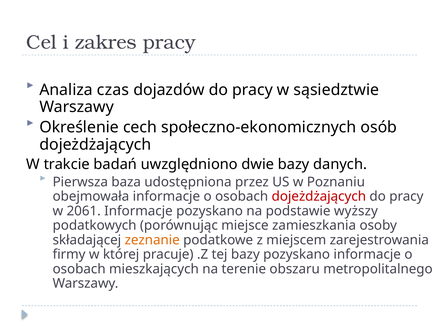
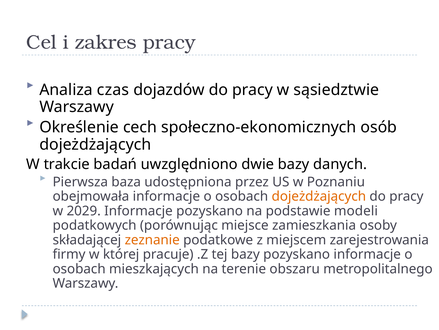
dojeżdżających at (319, 196) colour: red -> orange
2061: 2061 -> 2029
wyższy: wyższy -> modeli
